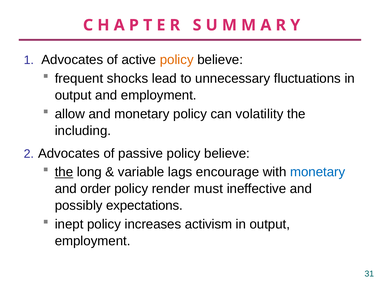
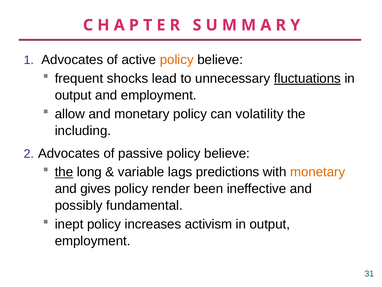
fluctuations underline: none -> present
encourage: encourage -> predictions
monetary at (318, 172) colour: blue -> orange
order: order -> gives
must: must -> been
expectations: expectations -> fundamental
